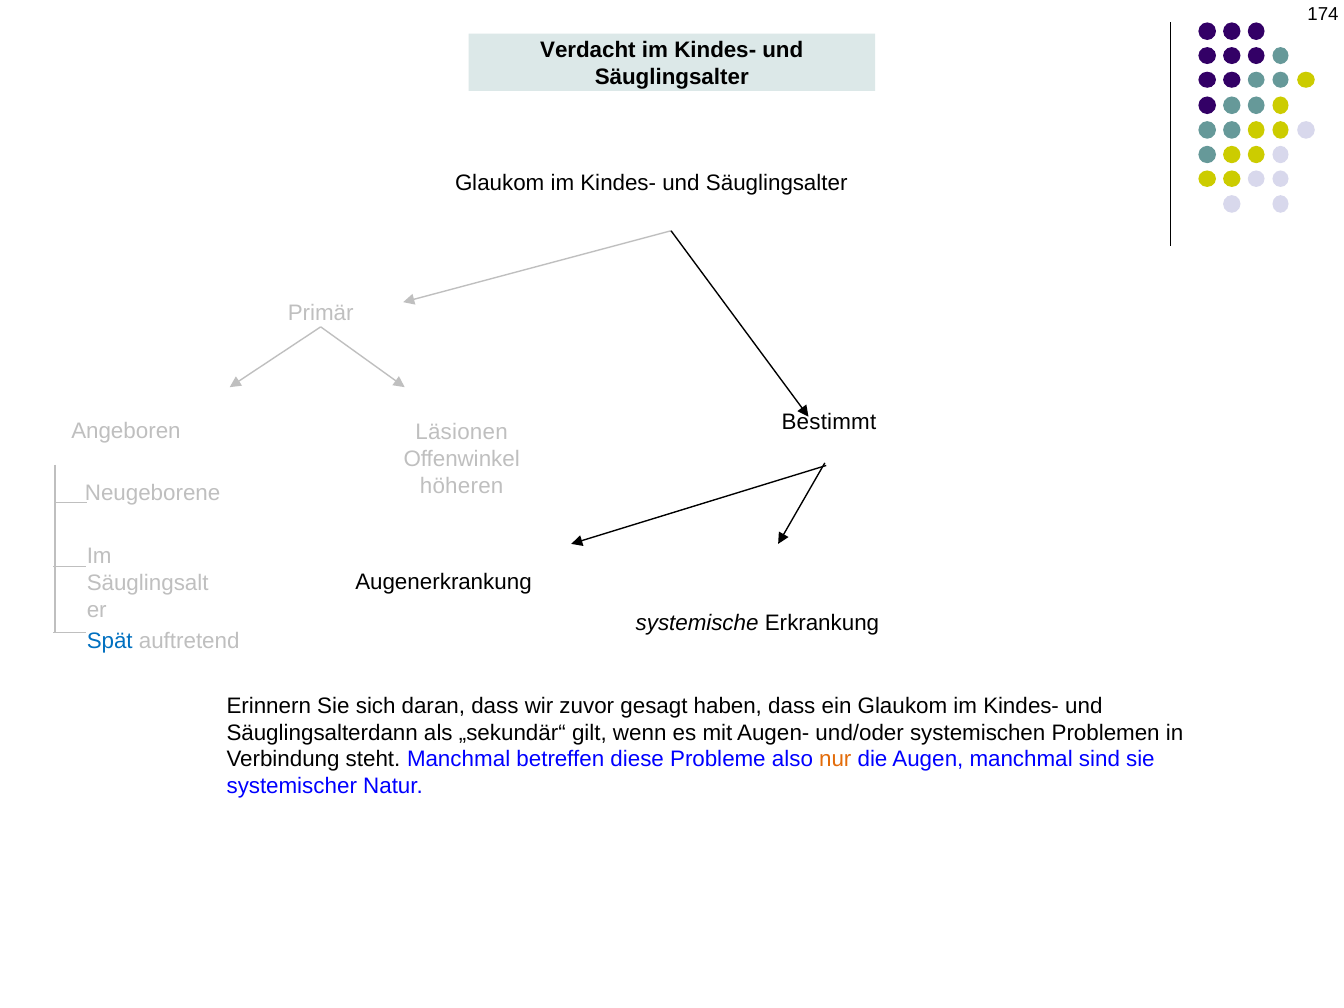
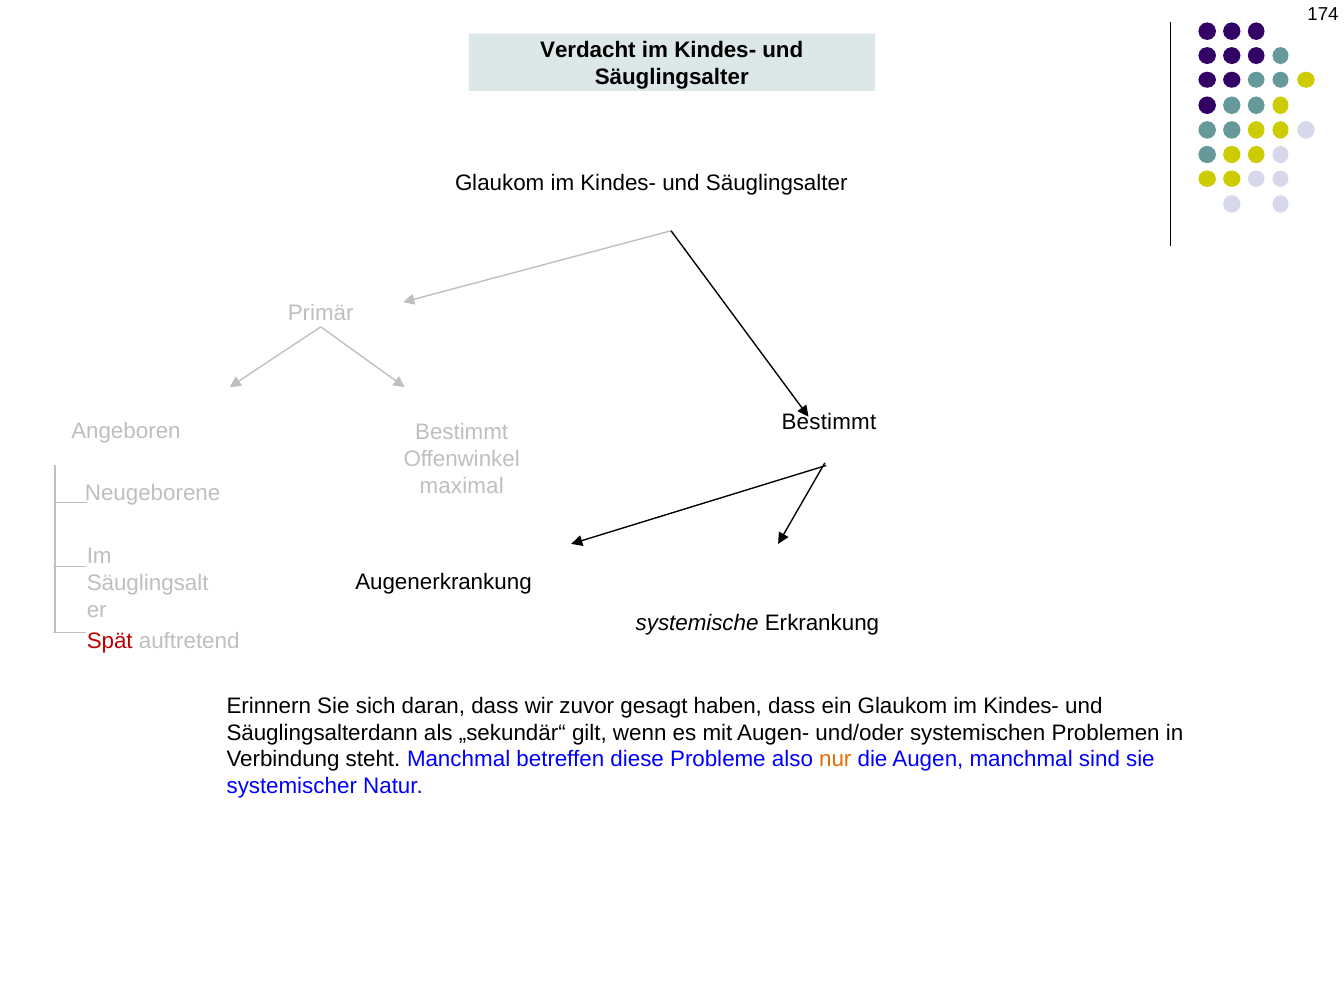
Angeboren Läsionen: Läsionen -> Bestimmt
höheren: höheren -> maximal
Spät colour: blue -> red
